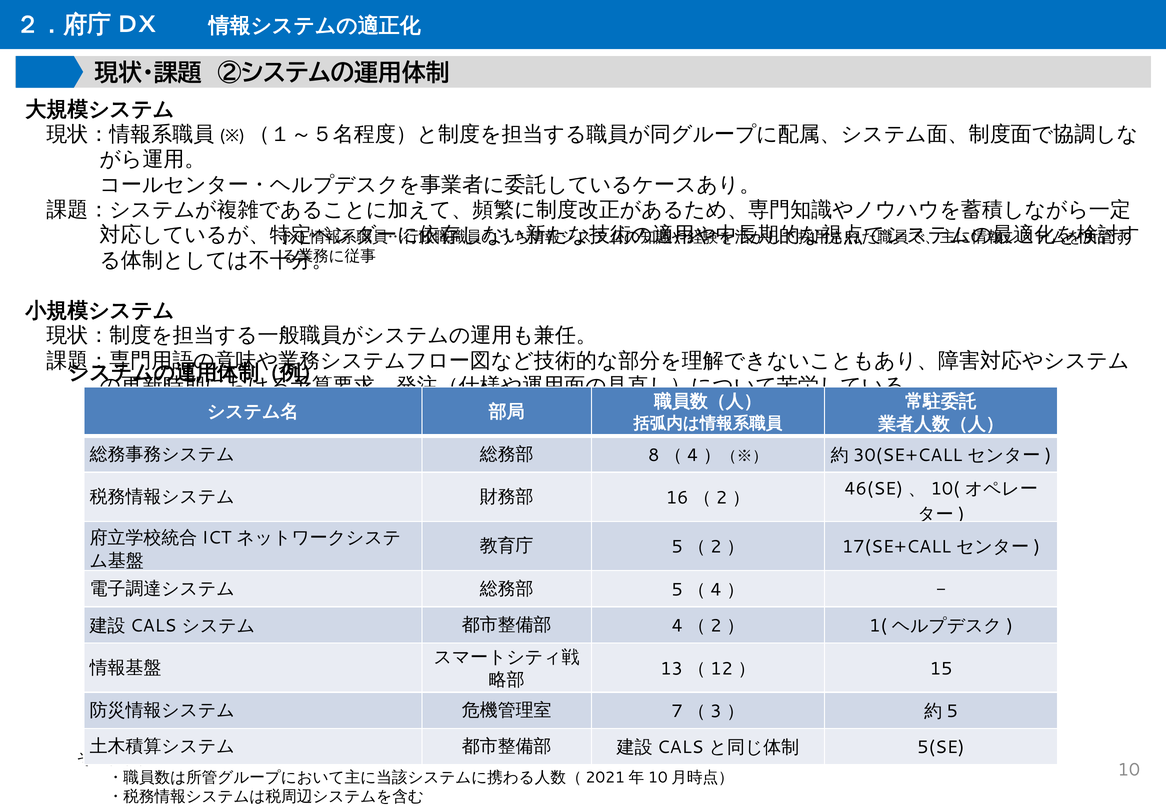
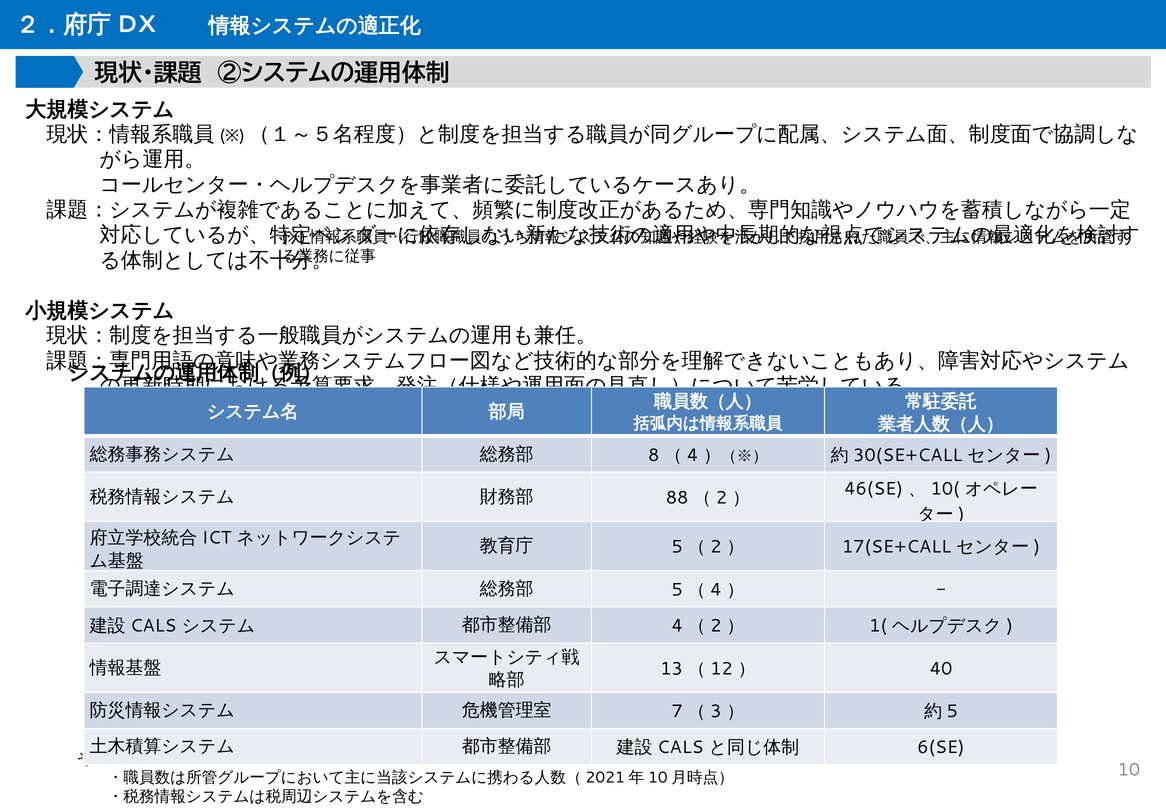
16: 16 -> 88
15: 15 -> 40
5(SE: 5(SE -> 6(SE
